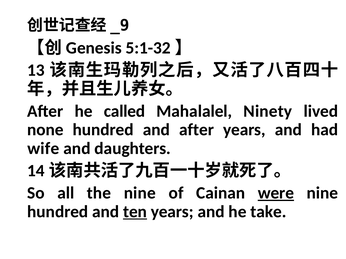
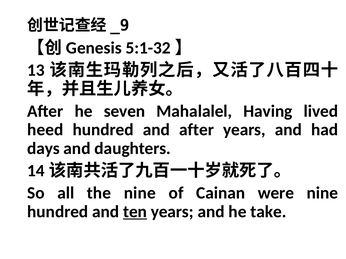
called: called -> seven
Ninety: Ninety -> Having
none: none -> heed
wife: wife -> days
were underline: present -> none
